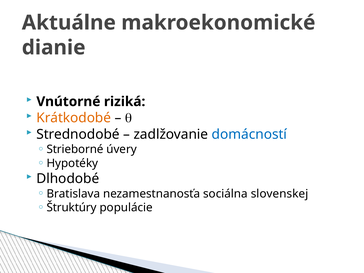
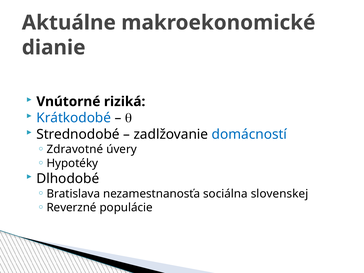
Krátkodobé colour: orange -> blue
Strieborné: Strieborné -> Zdravotné
Štruktúry: Štruktúry -> Reverzné
